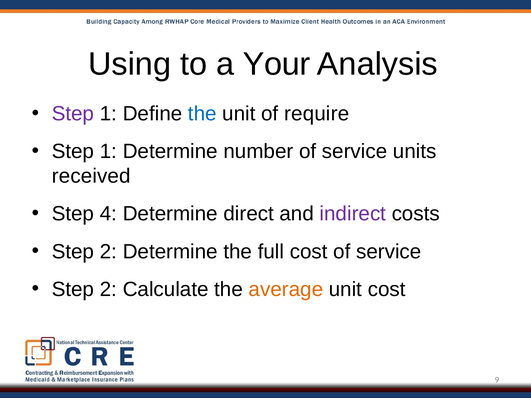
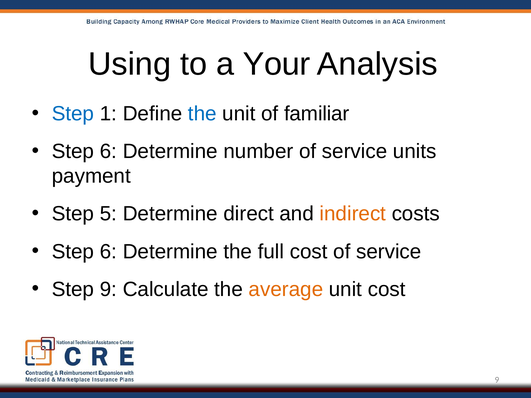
Step at (73, 114) colour: purple -> blue
require: require -> familiar
1 at (108, 152): 1 -> 6
received: received -> payment
4: 4 -> 5
indirect colour: purple -> orange
2 at (108, 252): 2 -> 6
2 at (108, 289): 2 -> 9
